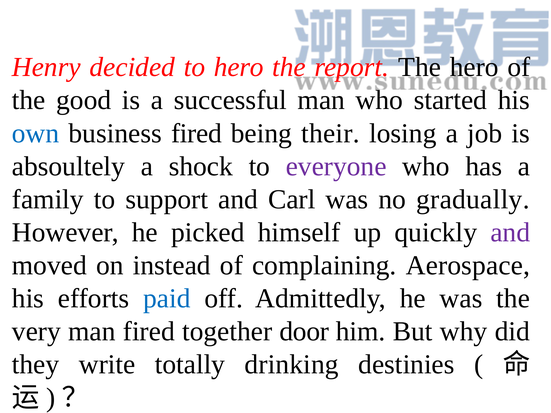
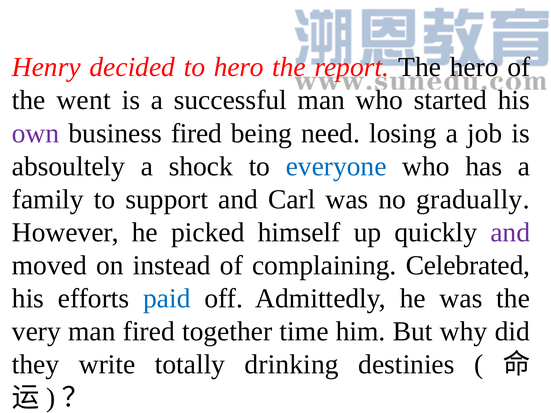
good: good -> went
own colour: blue -> purple
their: their -> need
everyone colour: purple -> blue
Aerospace: Aerospace -> Celebrated
door: door -> time
